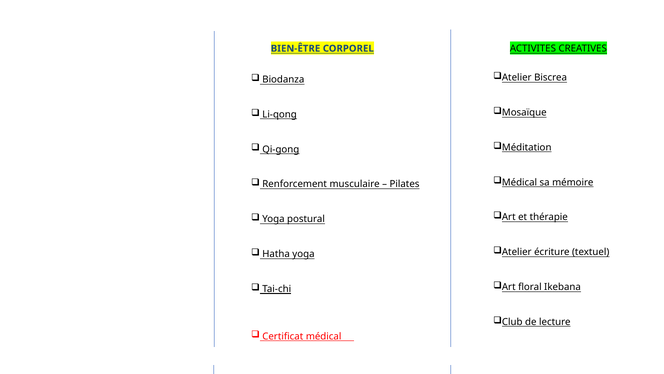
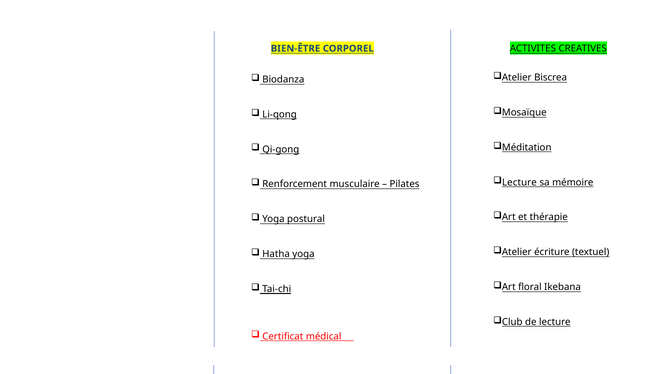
Médical at (520, 182): Médical -> Lecture
